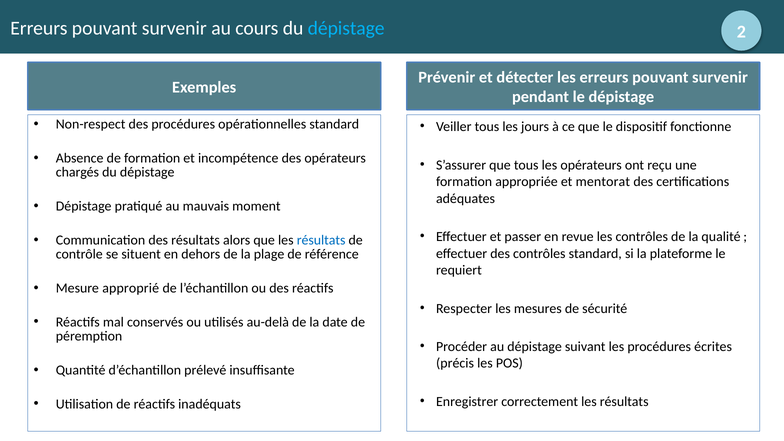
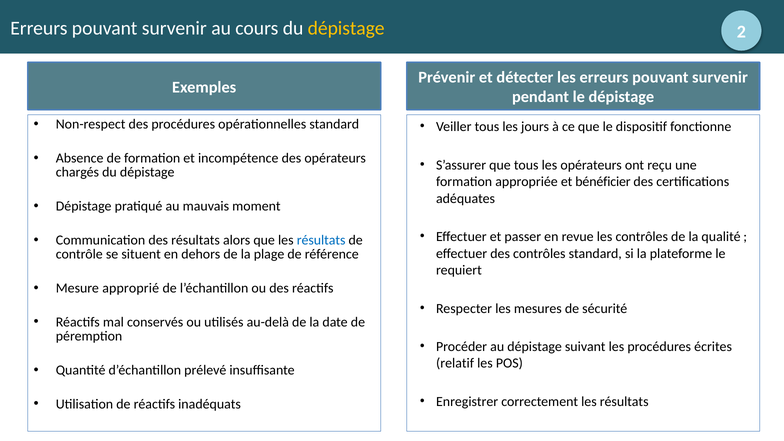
dépistage at (346, 28) colour: light blue -> yellow
mentorat: mentorat -> bénéficier
précis: précis -> relatif
